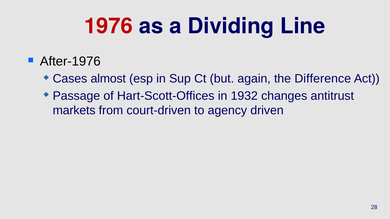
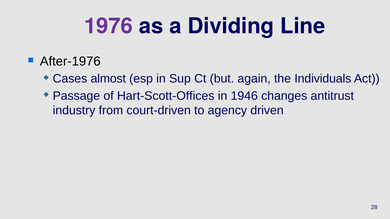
1976 colour: red -> purple
Difference: Difference -> Individuals
1932: 1932 -> 1946
markets: markets -> industry
